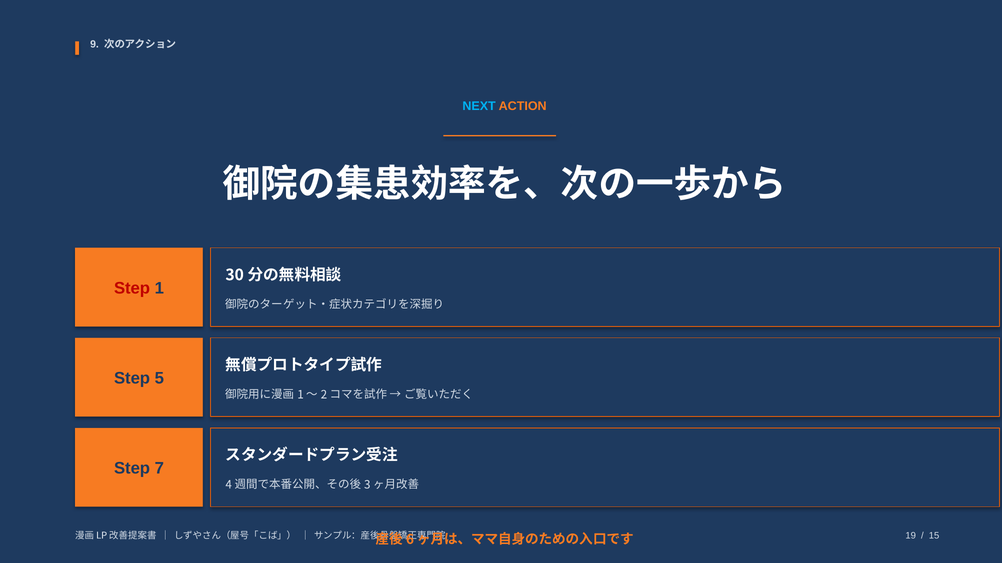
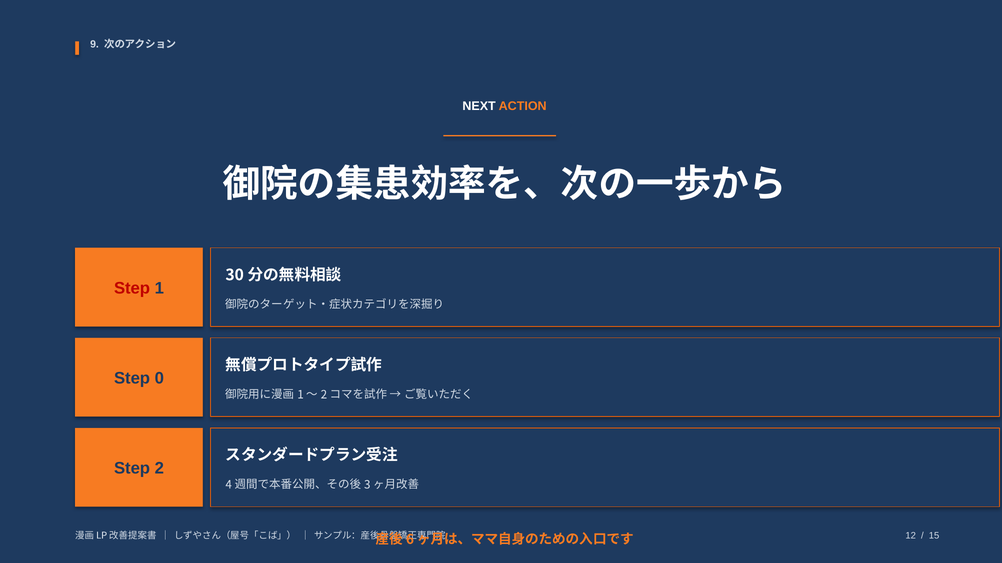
NEXT colour: light blue -> white
5: 5 -> 0
Step 7: 7 -> 2
19: 19 -> 12
